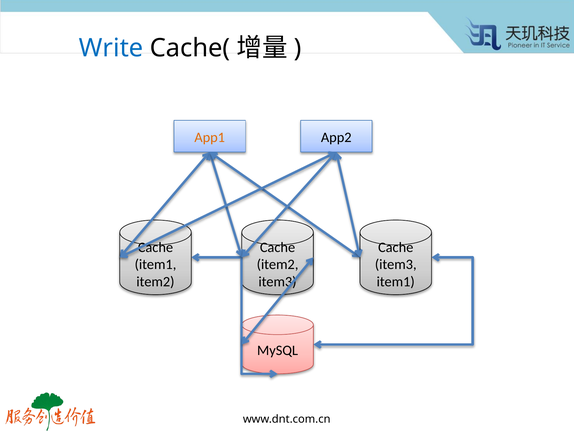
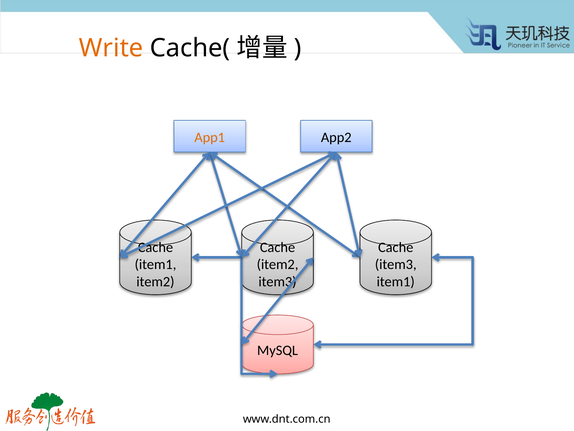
Write colour: blue -> orange
